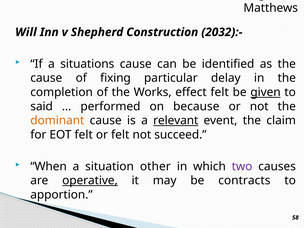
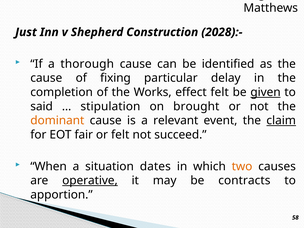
Will: Will -> Just
2032):-: 2032):- -> 2028):-
situations: situations -> thorough
performed: performed -> stipulation
because: because -> brought
relevant underline: present -> none
claim underline: none -> present
EOT felt: felt -> fair
other: other -> dates
two colour: purple -> orange
